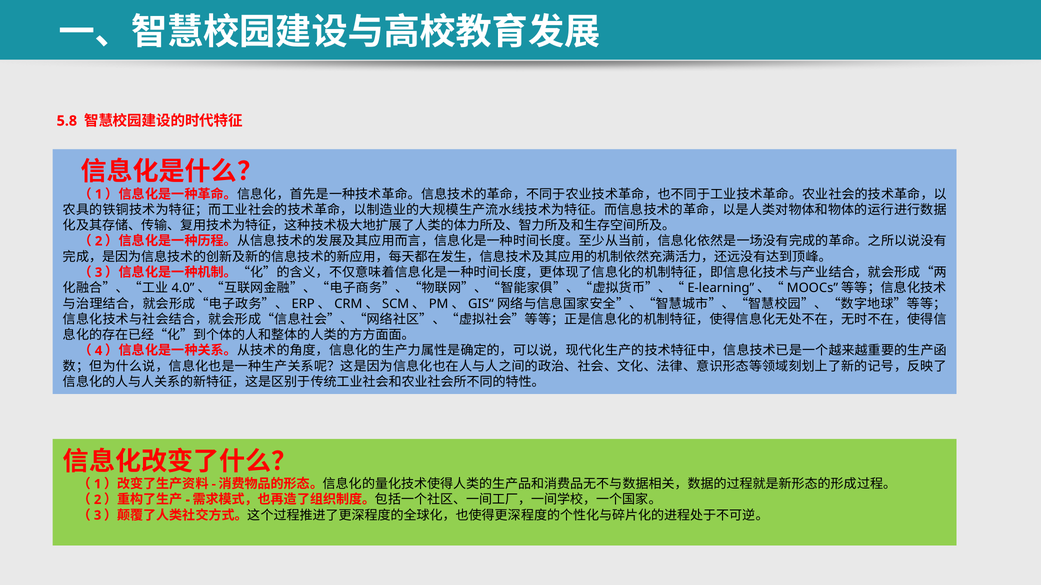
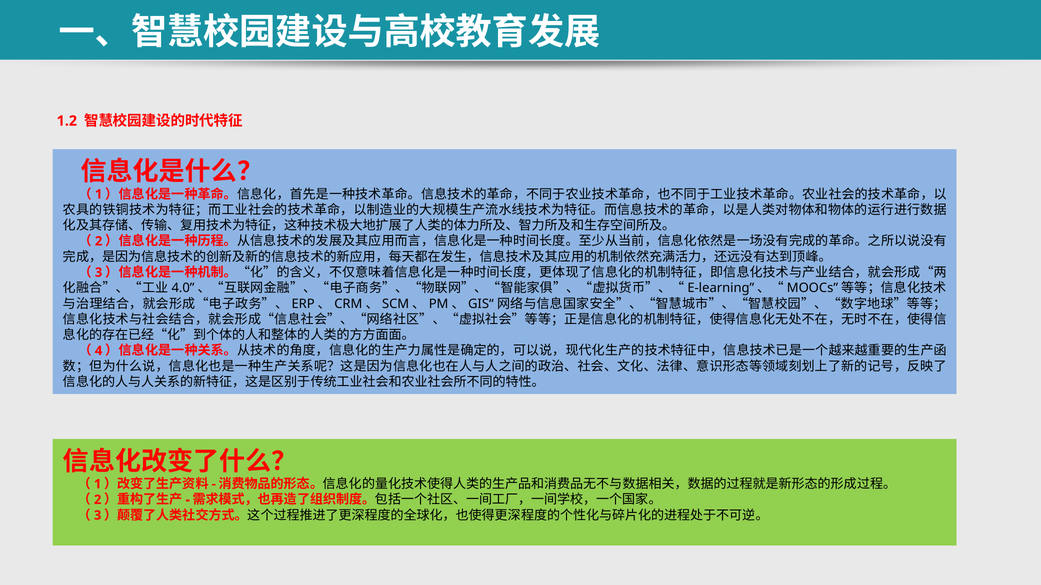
5.8: 5.8 -> 1.2
